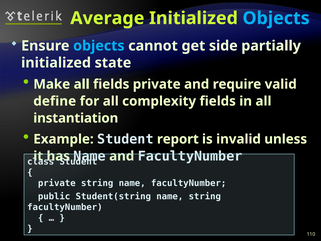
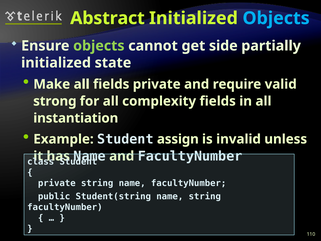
Average: Average -> Abstract
objects at (99, 46) colour: light blue -> light green
define: define -> strong
report: report -> assign
